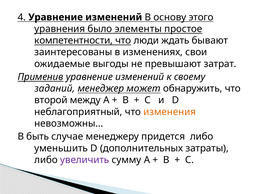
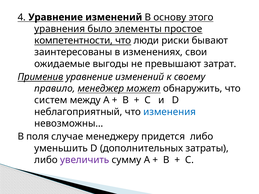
ждать: ждать -> риски
заданий: заданий -> правило
второй: второй -> систем
изменения colour: orange -> blue
быть: быть -> поля
